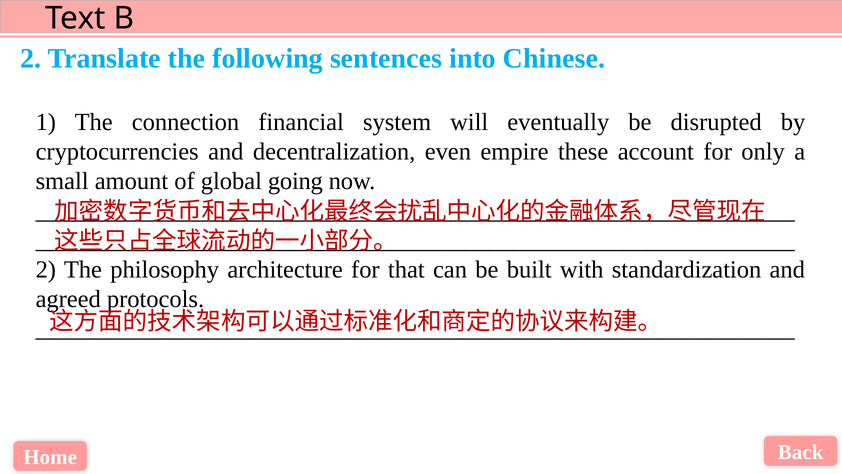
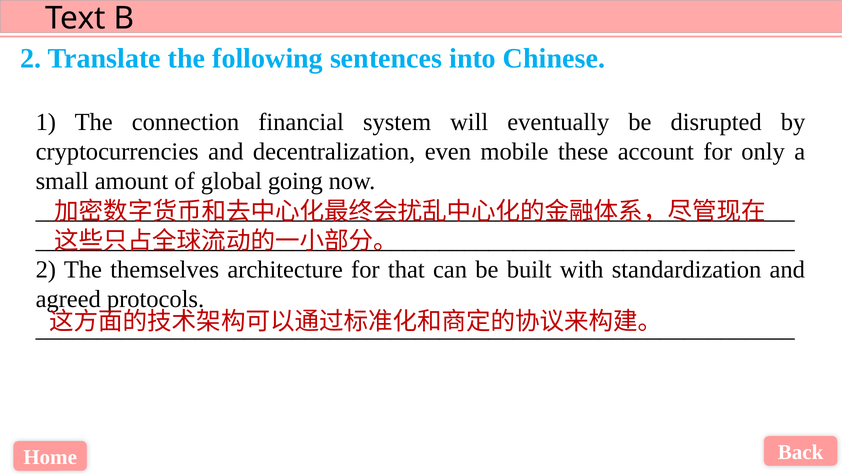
empire: empire -> mobile
philosophy: philosophy -> themselves
